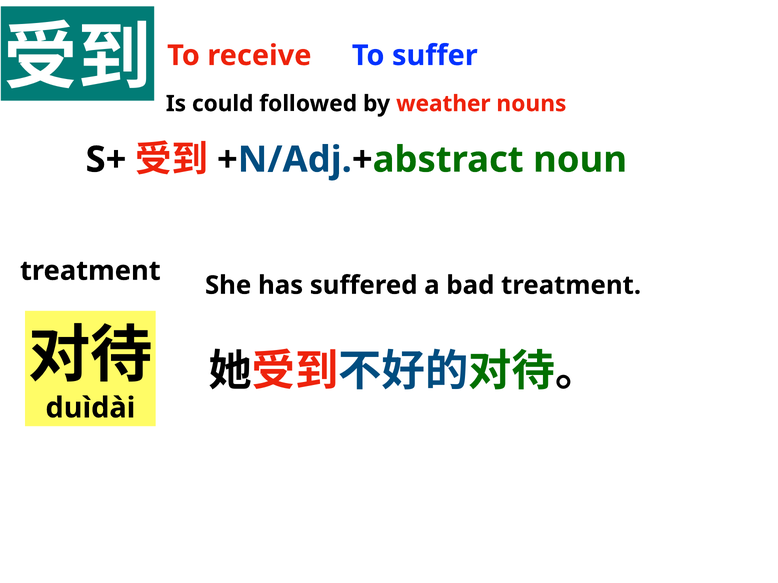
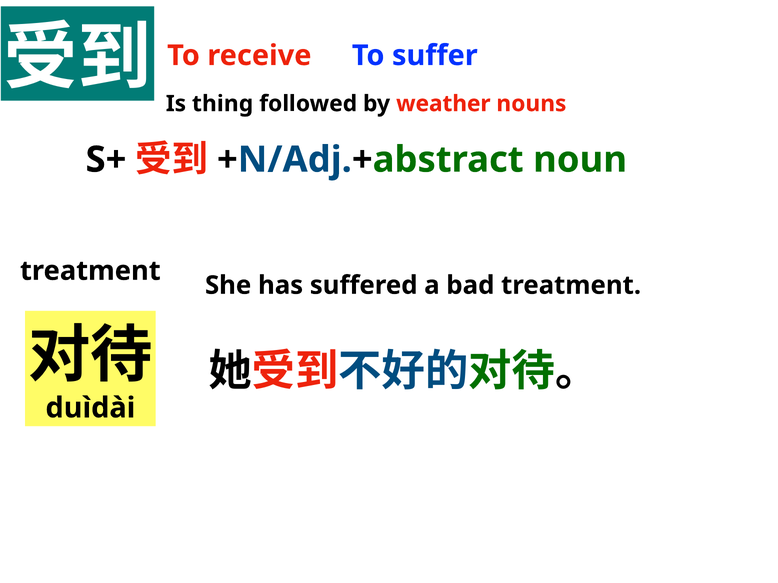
could: could -> thing
